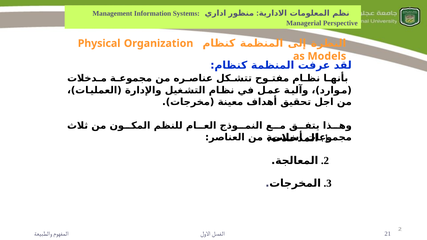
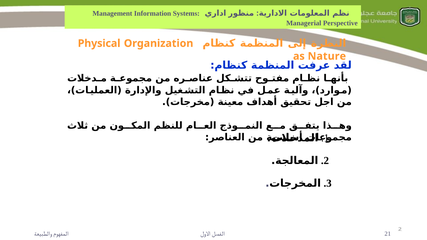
Models: Models -> Nature
